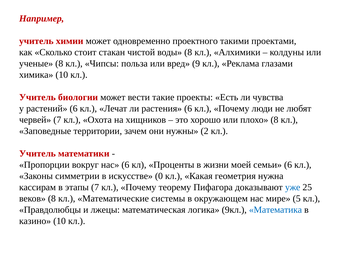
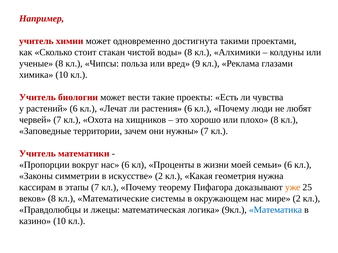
проектного: проектного -> достигнута
нужны 2: 2 -> 7
искусстве 0: 0 -> 2
уже colour: blue -> orange
мире 5: 5 -> 2
